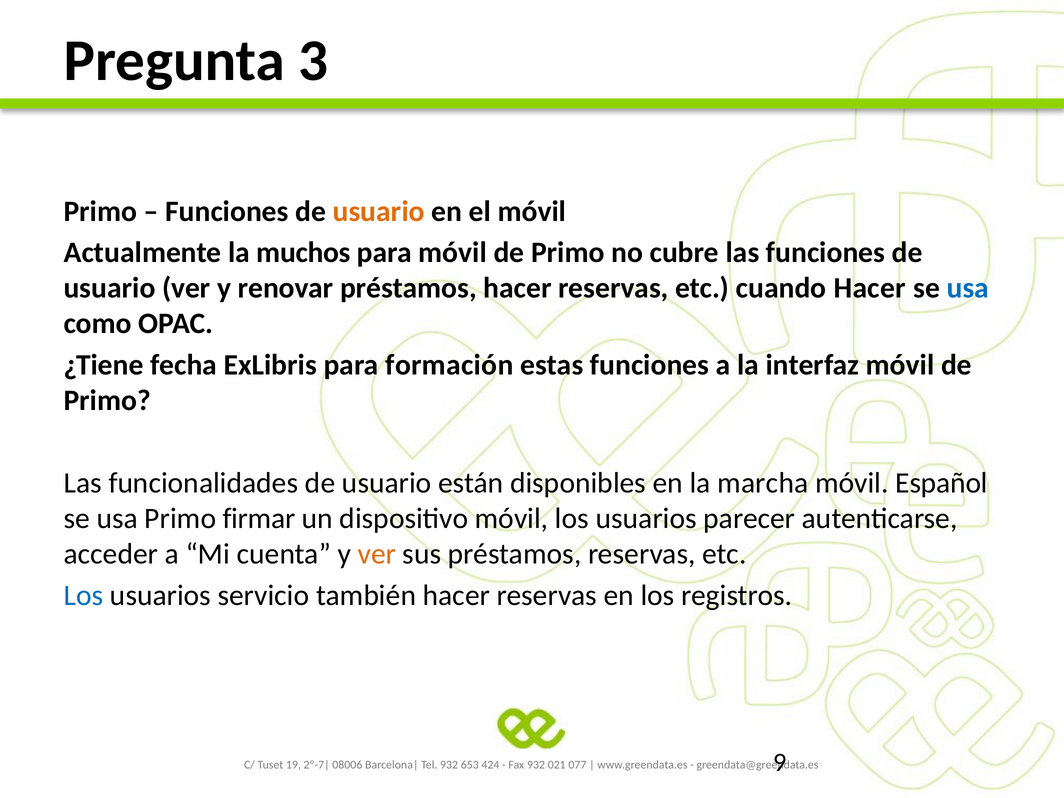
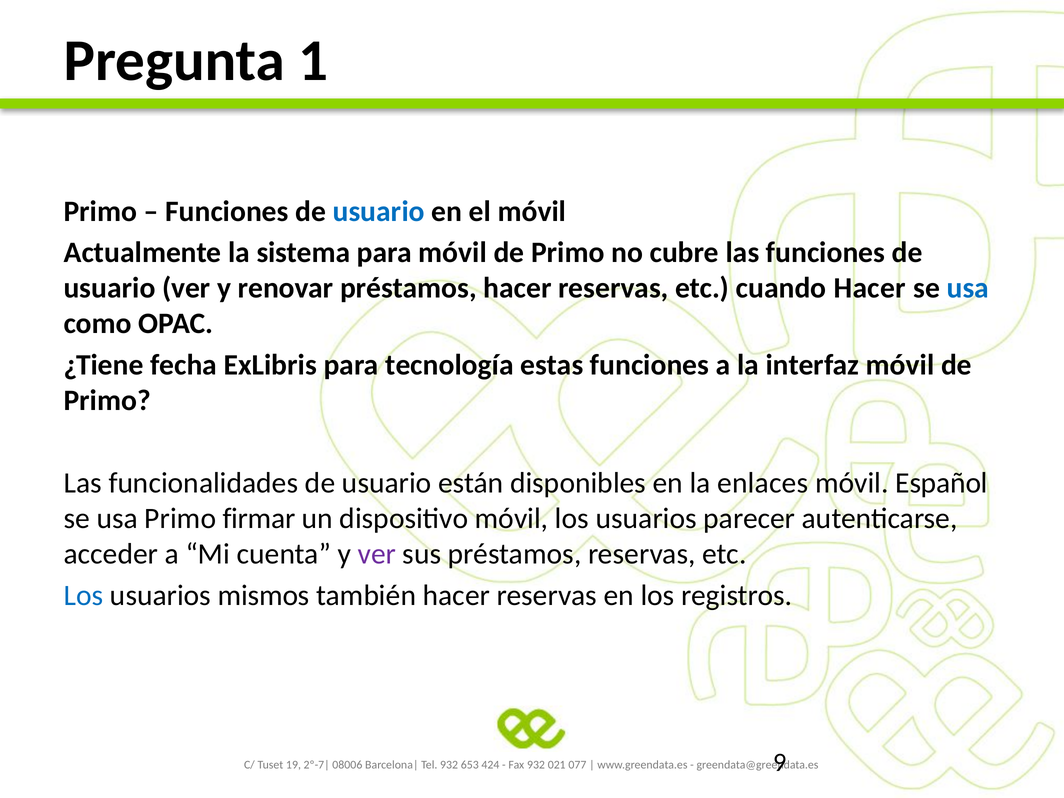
3: 3 -> 1
usuario at (379, 211) colour: orange -> blue
muchos: muchos -> sistema
formación: formación -> tecnología
marcha: marcha -> enlaces
ver at (377, 554) colour: orange -> purple
servicio: servicio -> mismos
